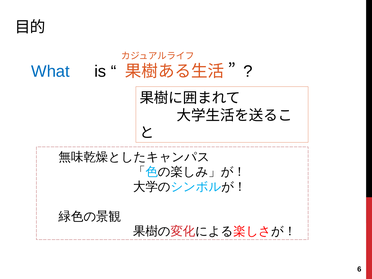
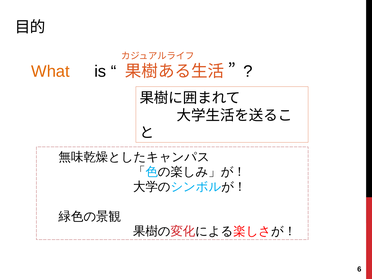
What colour: blue -> orange
